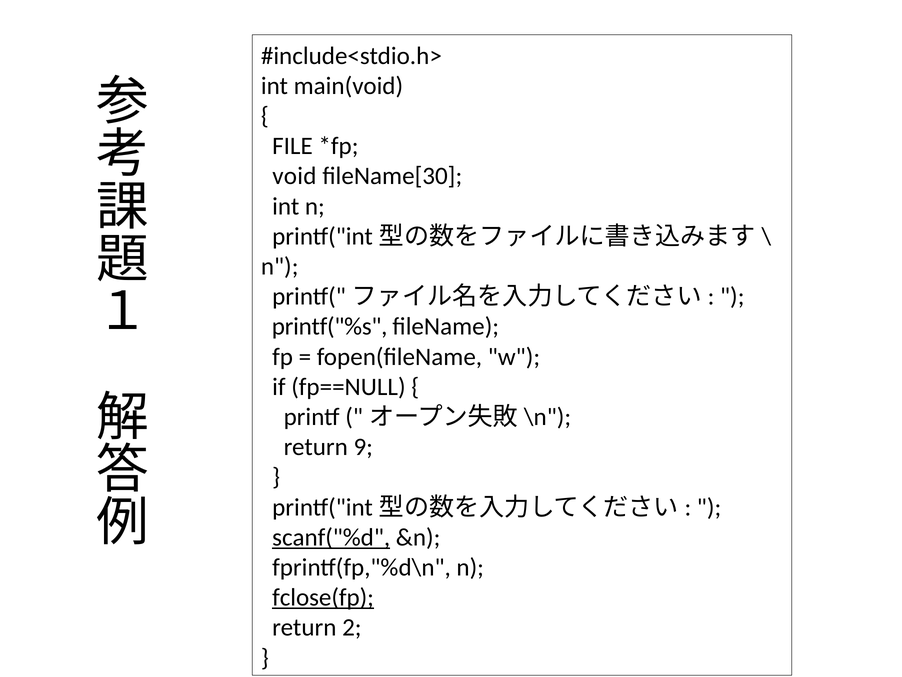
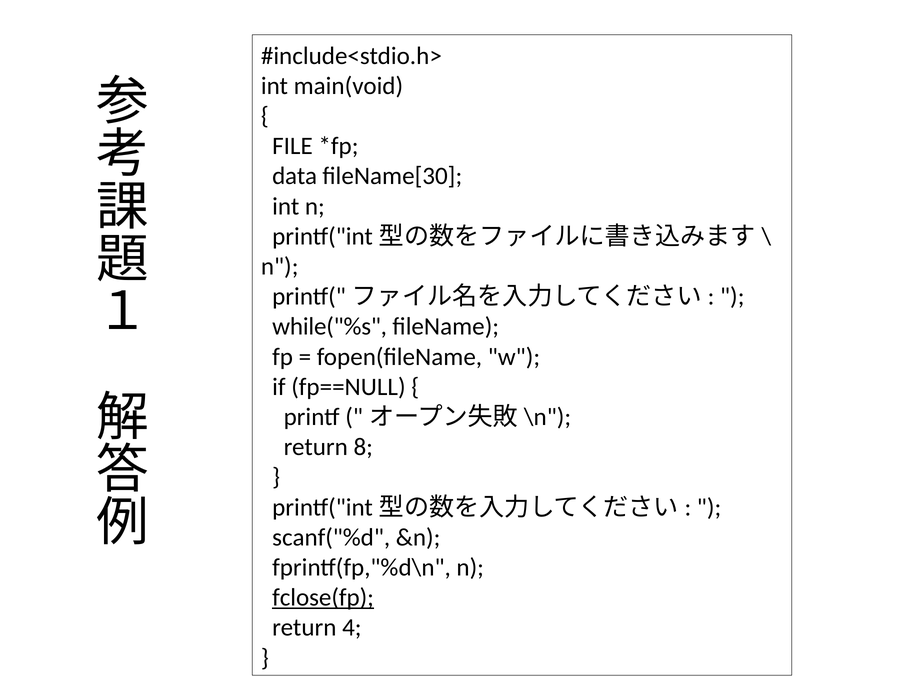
void: void -> data
printf("%s: printf("%s -> while("%s
9: 9 -> 8
scanf("%d underline: present -> none
2: 2 -> 4
